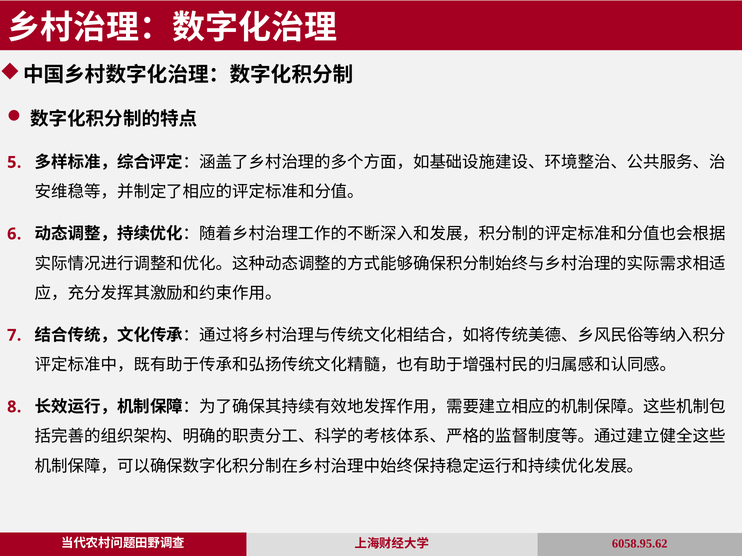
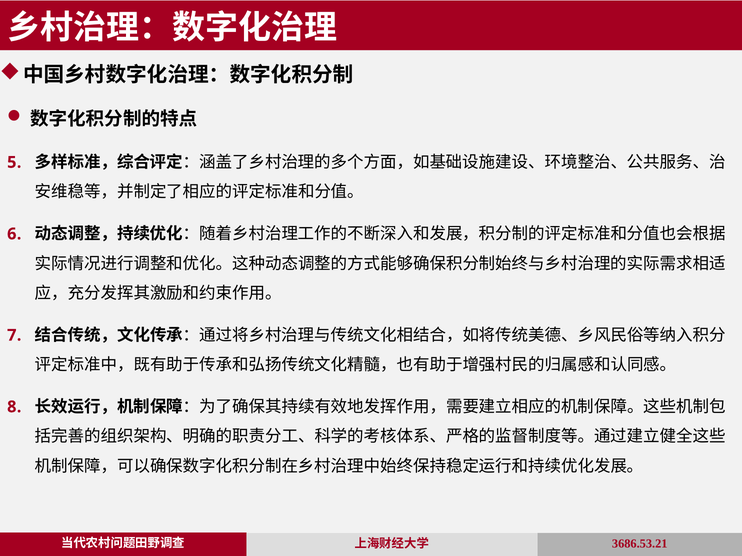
6058.95.62: 6058.95.62 -> 3686.53.21
